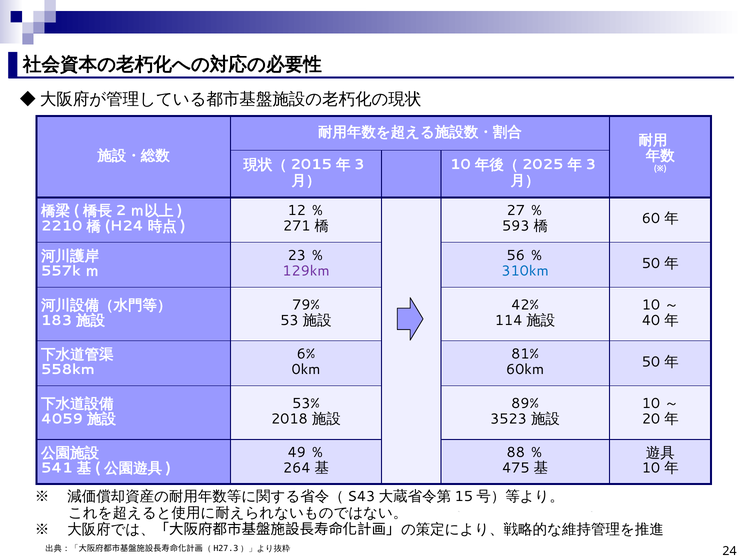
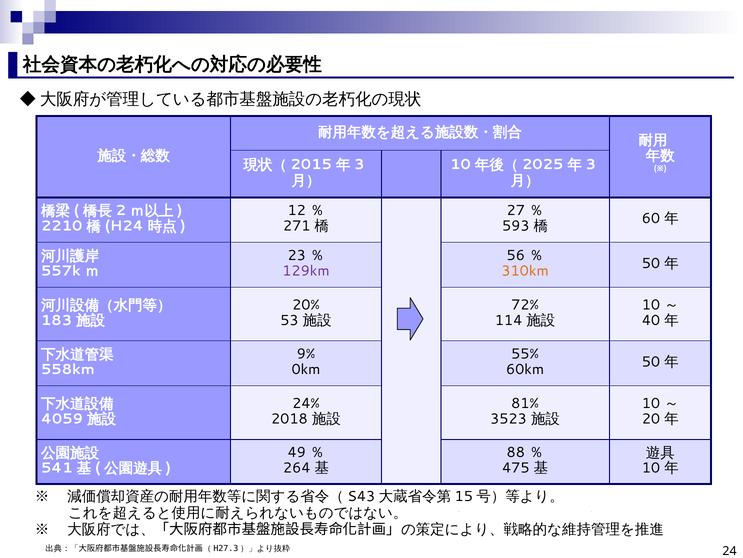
310km colour: blue -> orange
79%: 79% -> 20%
42%: 42% -> 72%
6%: 6% -> 9%
81%: 81% -> 55%
53%: 53% -> 24%
89%: 89% -> 81%
